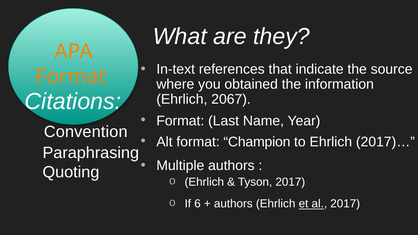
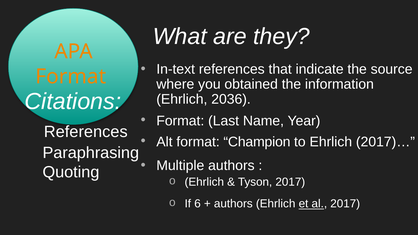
2067: 2067 -> 2036
Convention at (86, 132): Convention -> References
